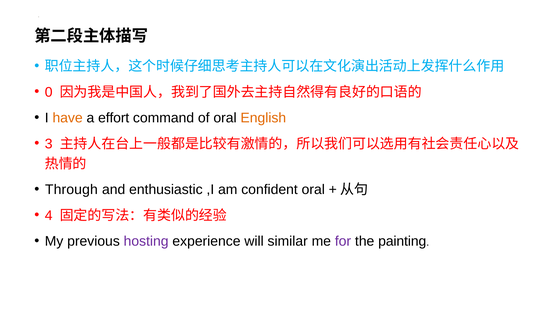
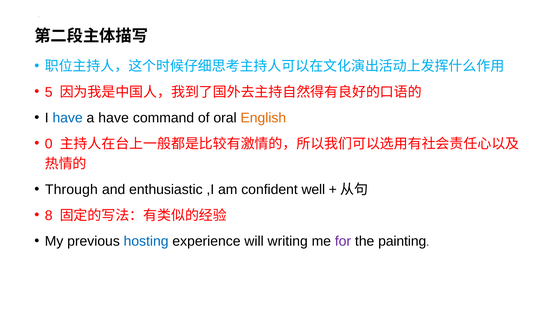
0: 0 -> 5
have at (68, 118) colour: orange -> blue
a effort: effort -> have
3: 3 -> 0
confident oral: oral -> well
4: 4 -> 8
hosting colour: purple -> blue
similar: similar -> writing
